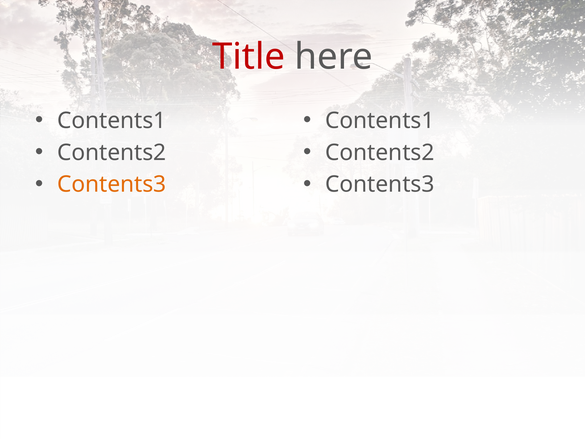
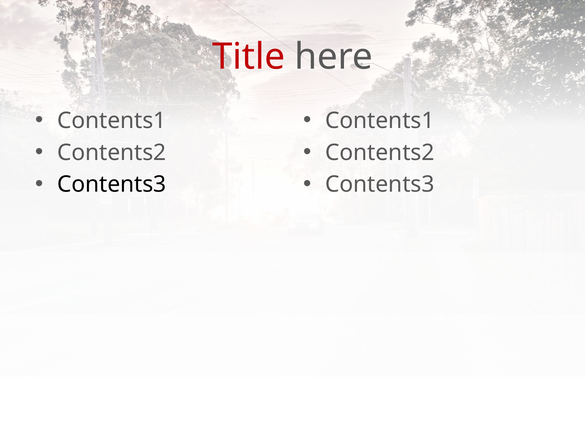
Contents3 at (112, 184) colour: orange -> black
